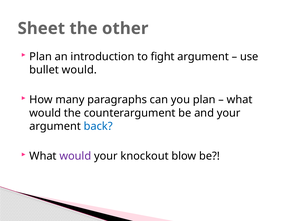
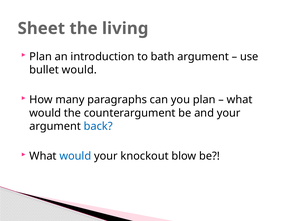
other: other -> living
fight: fight -> bath
would at (75, 156) colour: purple -> blue
